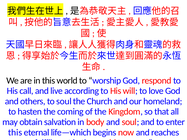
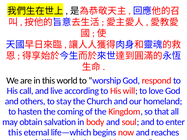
to soul: soul -> stay
